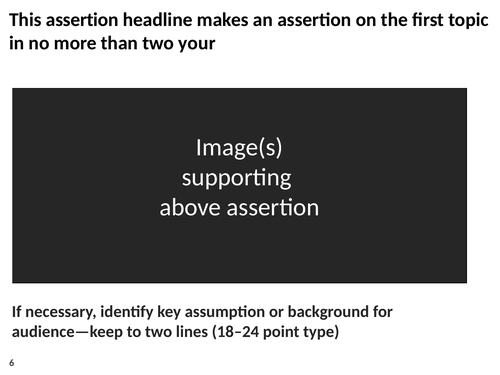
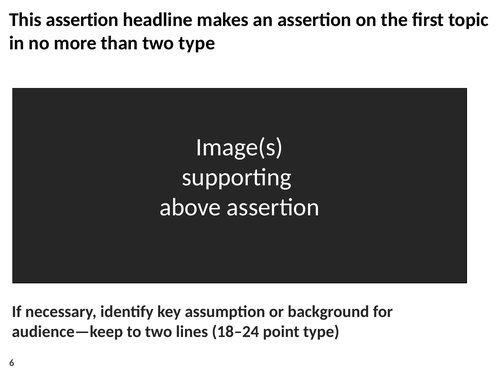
two your: your -> type
